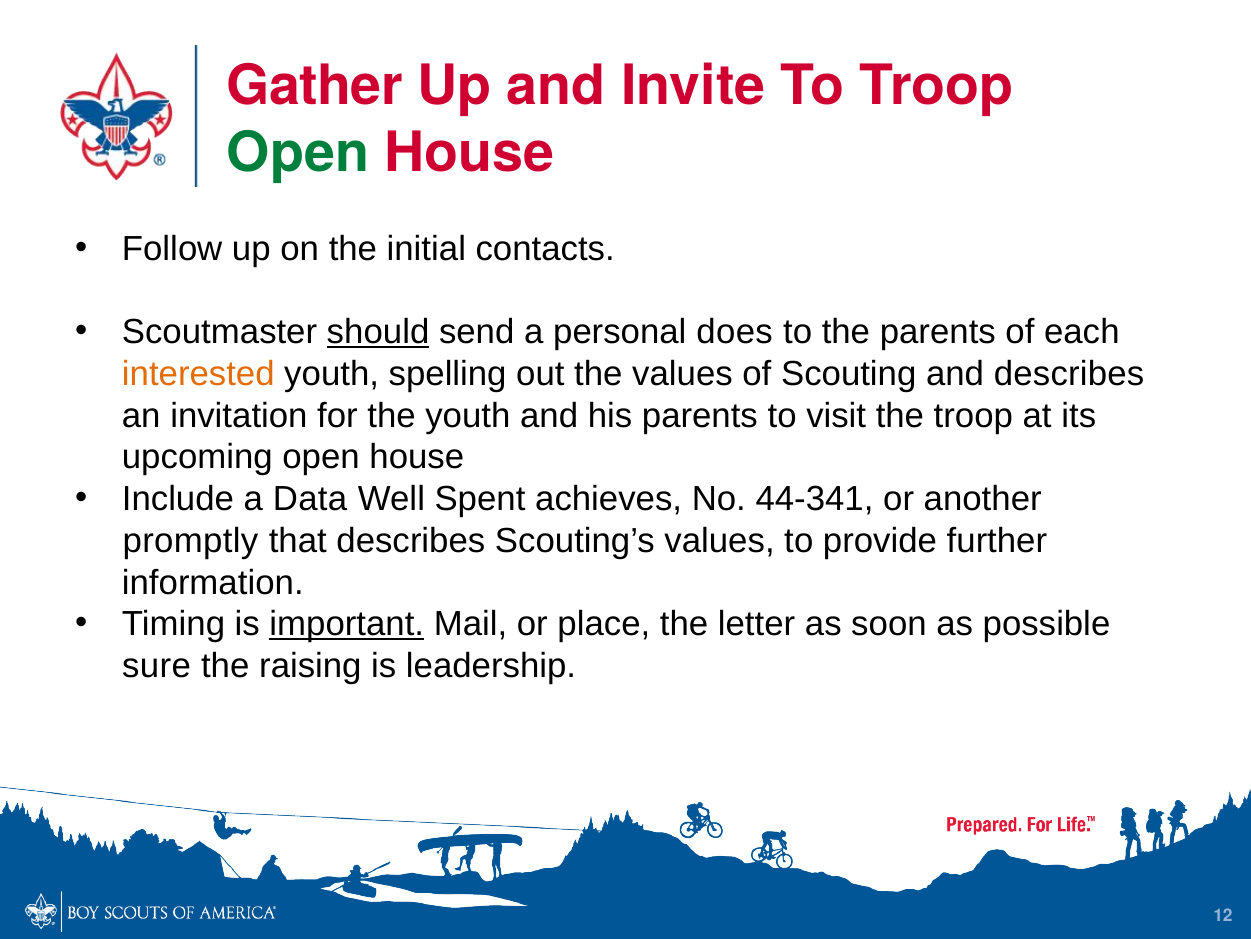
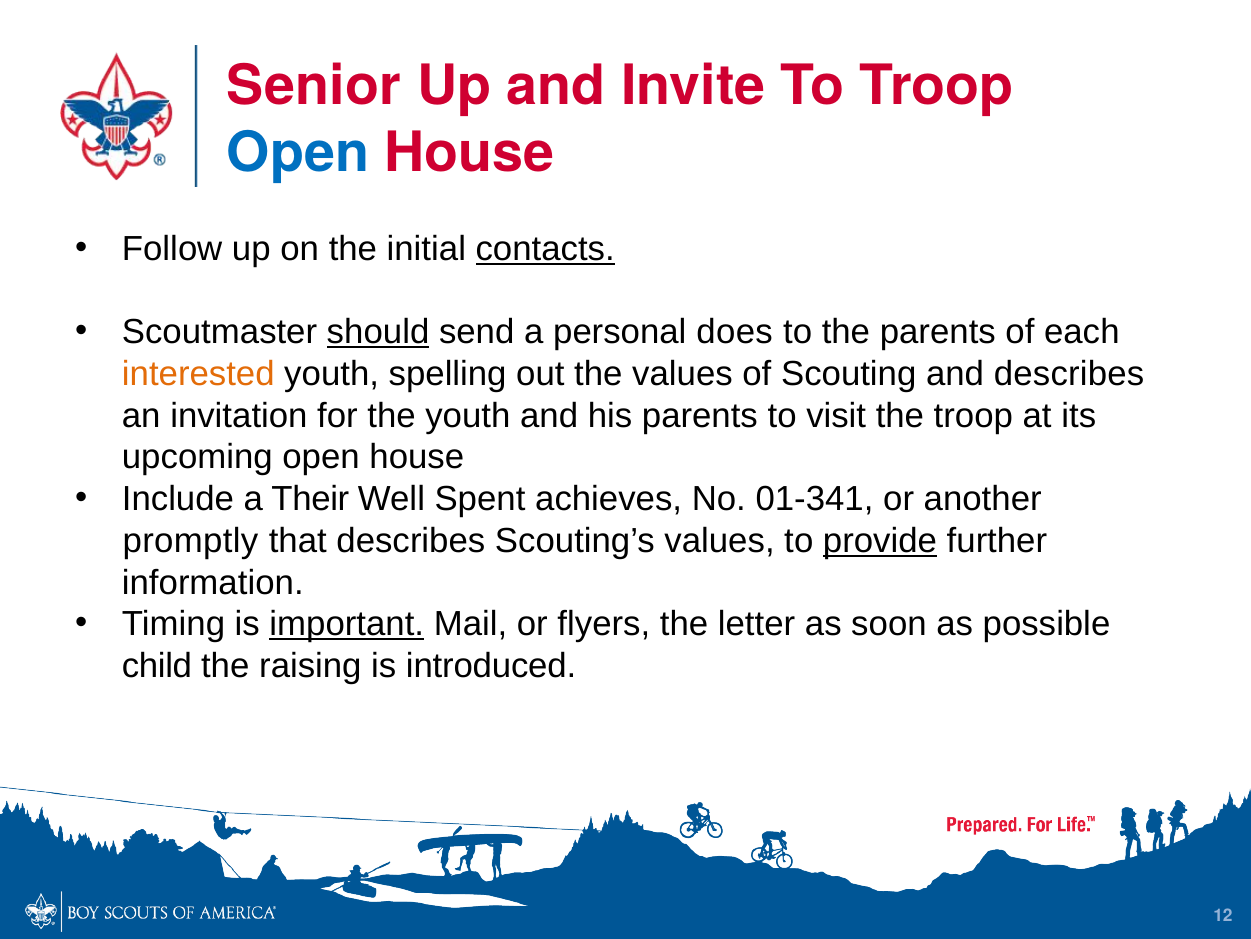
Gather: Gather -> Senior
Open at (298, 153) colour: green -> blue
contacts underline: none -> present
Data: Data -> Their
44-341: 44-341 -> 01-341
provide underline: none -> present
place: place -> flyers
sure: sure -> child
leadership: leadership -> introduced
